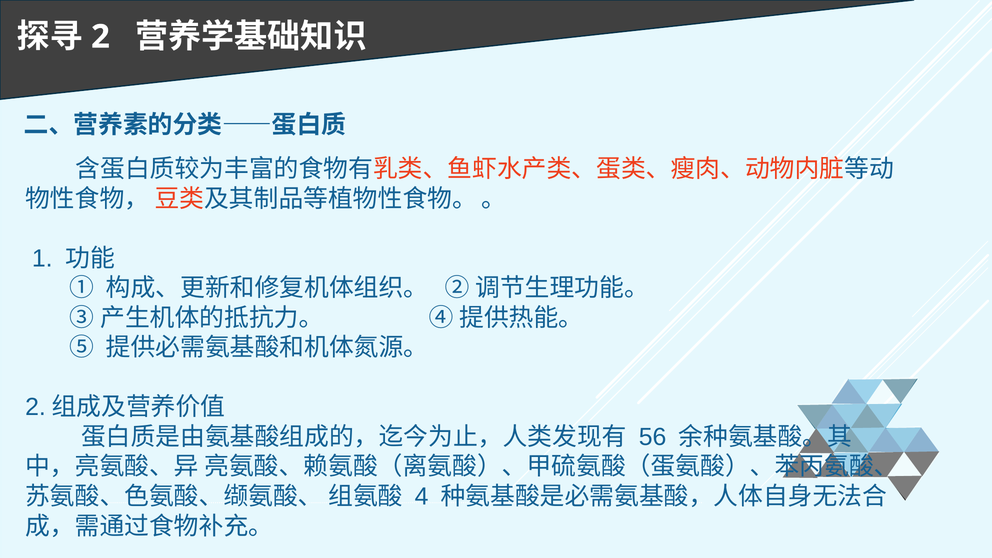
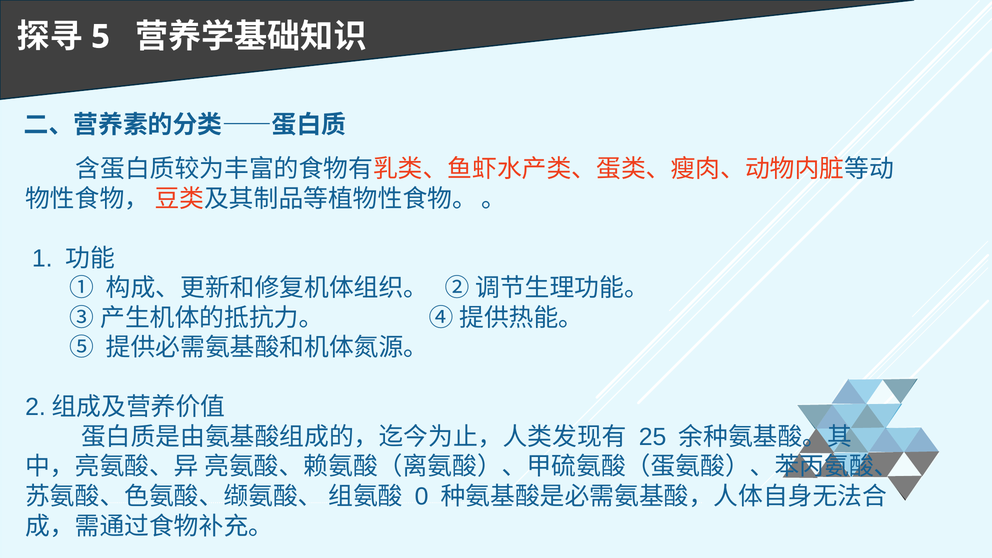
2: 2 -> 5
56: 56 -> 25
4: 4 -> 0
